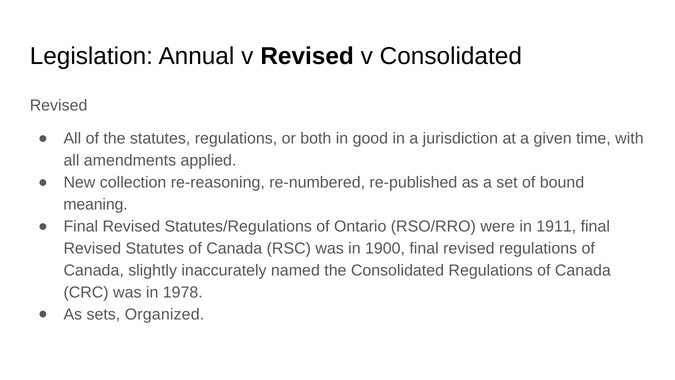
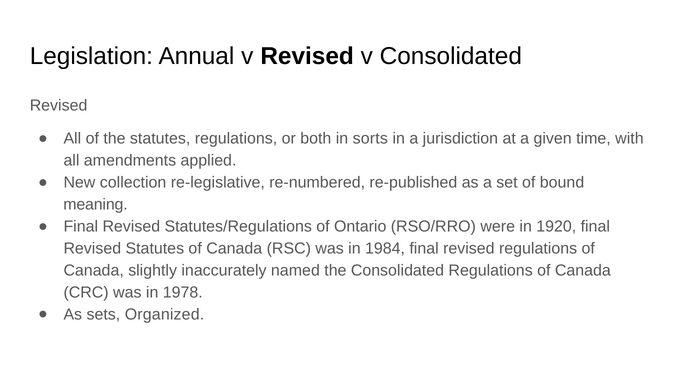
good: good -> sorts
re-reasoning: re-reasoning -> re-legislative
1911: 1911 -> 1920
1900: 1900 -> 1984
